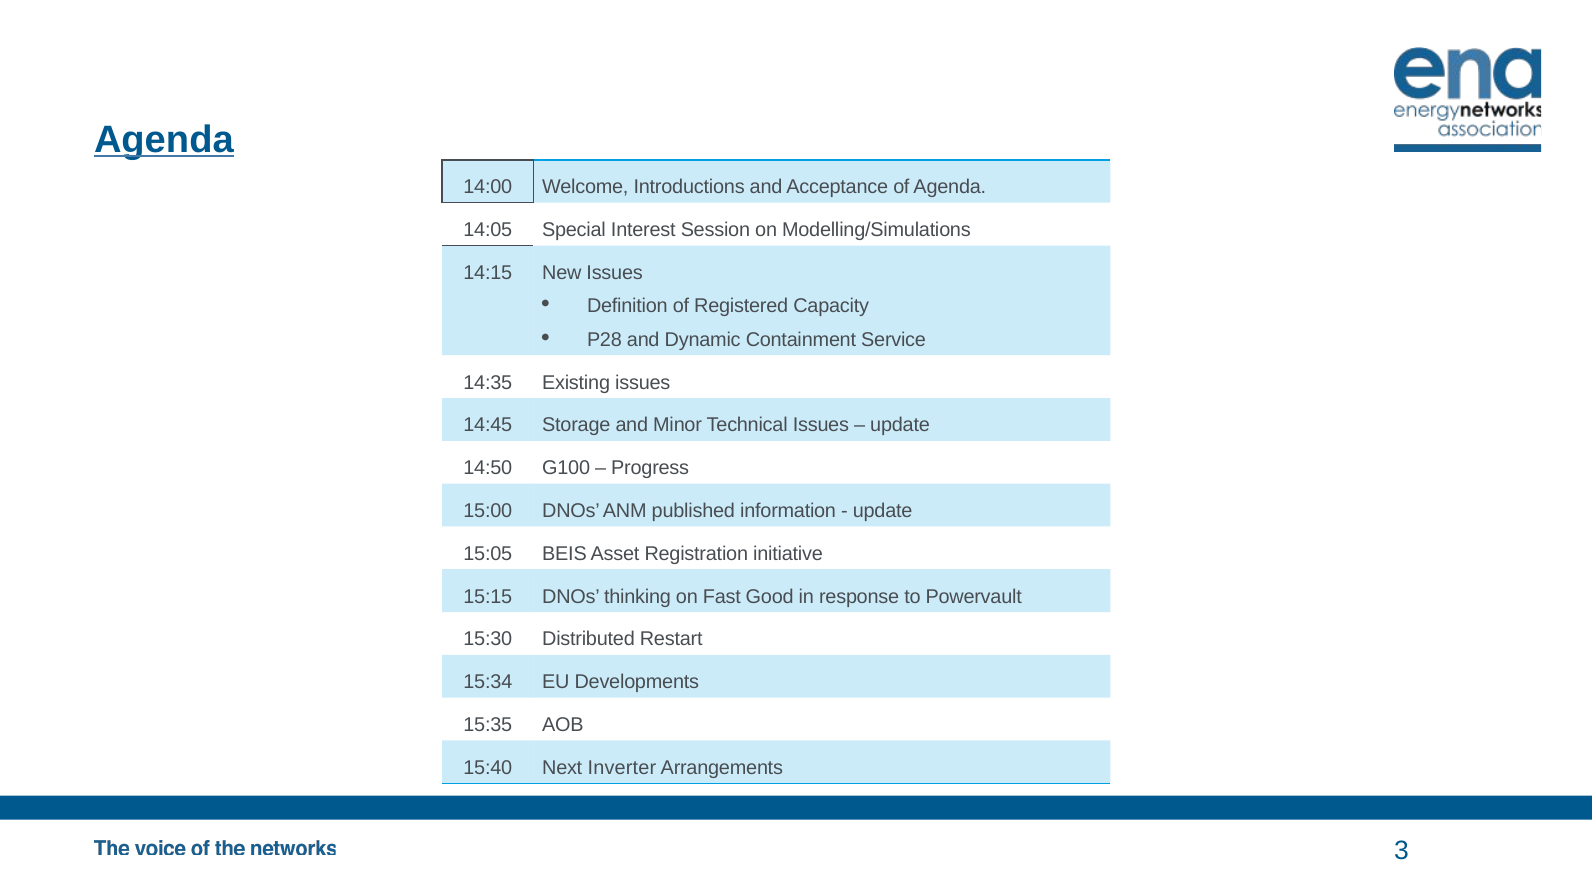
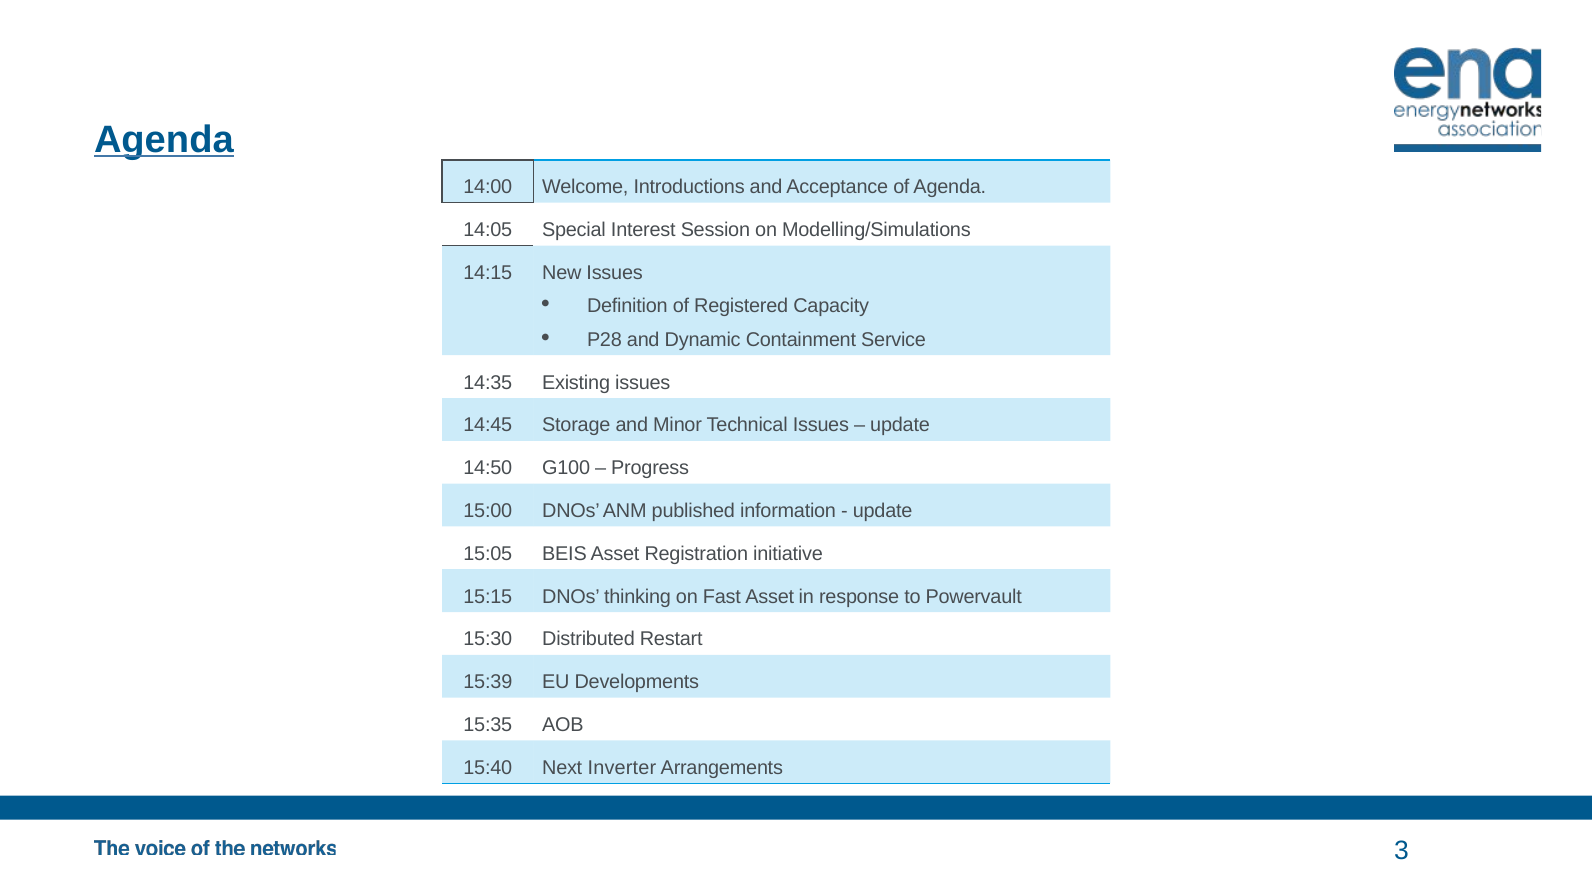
Fast Good: Good -> Asset
15:34: 15:34 -> 15:39
